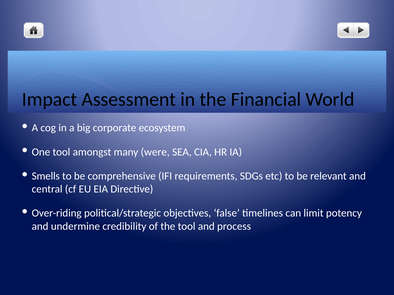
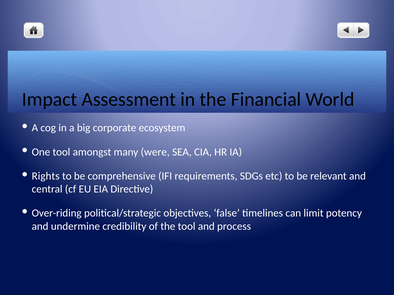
Smells: Smells -> Rights
